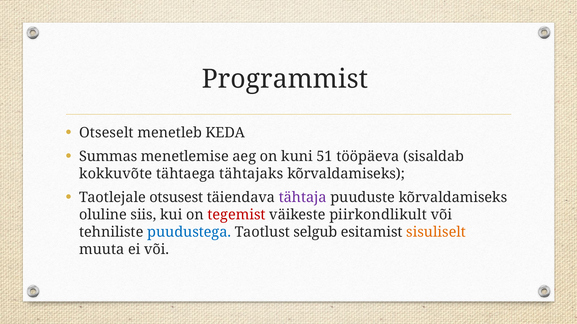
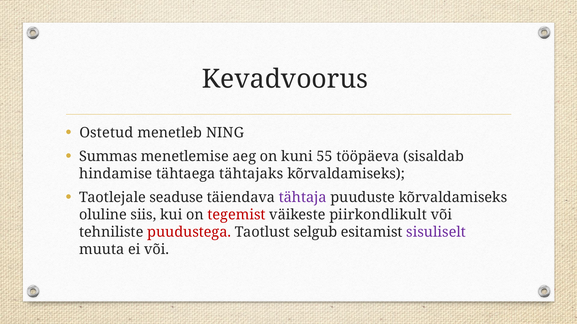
Programmist: Programmist -> Kevadvoorus
Otseselt: Otseselt -> Ostetud
KEDA: KEDA -> NING
51: 51 -> 55
kokkuvõte: kokkuvõte -> hindamise
otsusest: otsusest -> seaduse
puudustega colour: blue -> red
sisuliselt colour: orange -> purple
